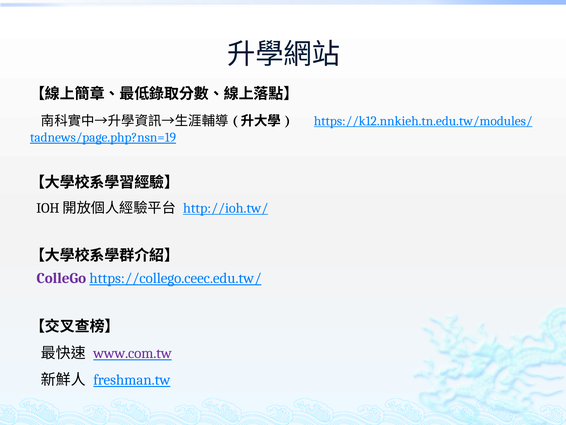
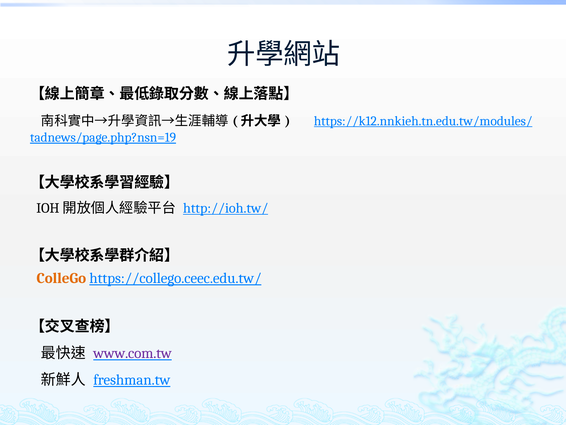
ColleGo colour: purple -> orange
